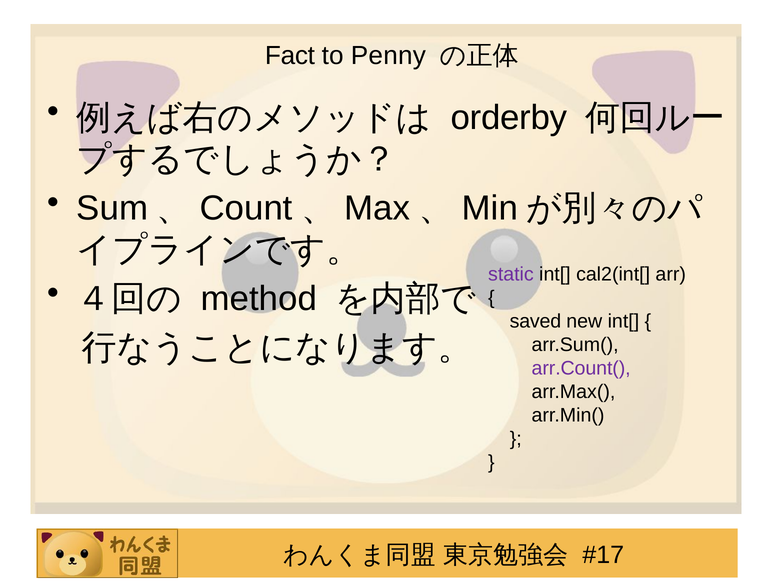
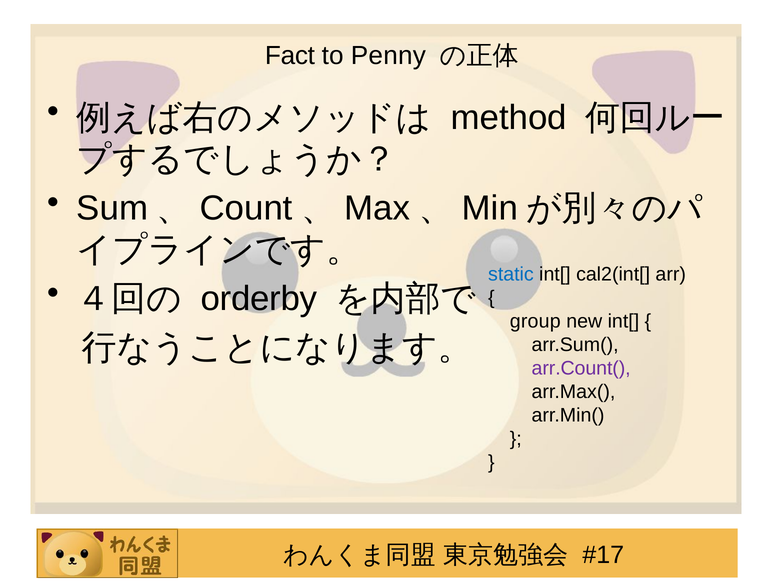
orderby: orderby -> method
static colour: purple -> blue
method: method -> orderby
saved: saved -> group
